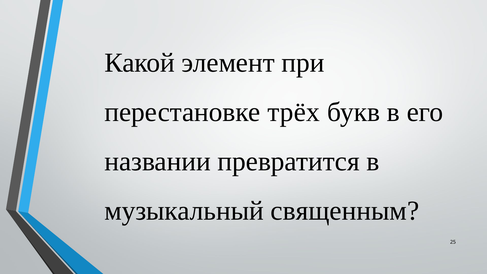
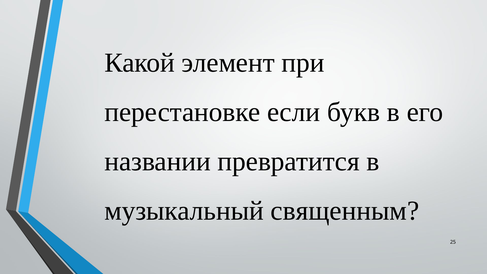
трёх: трёх -> если
